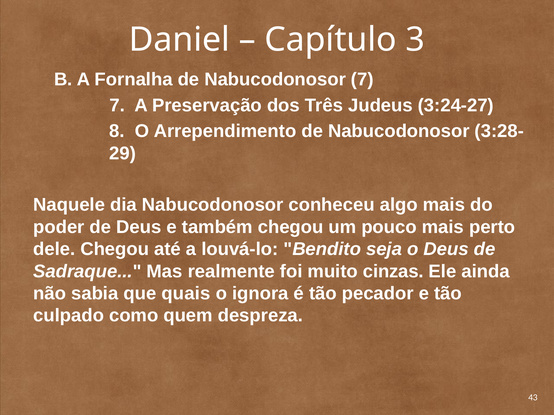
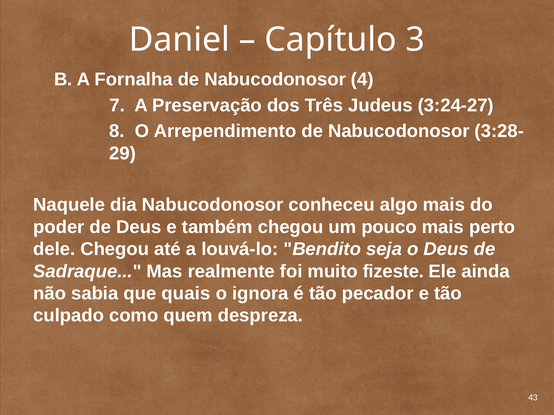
Nabucodonosor 7: 7 -> 4
cinzas: cinzas -> fizeste
